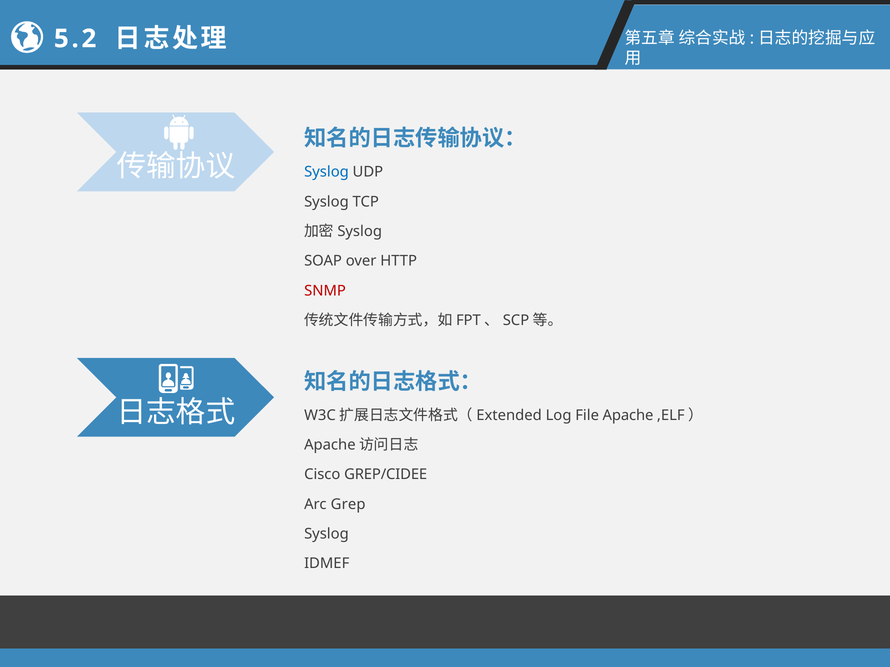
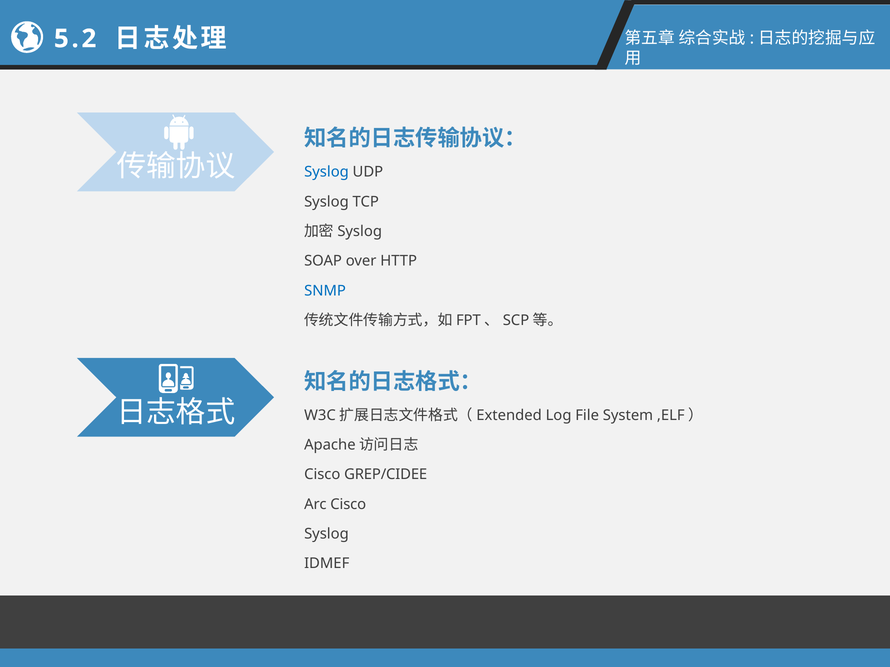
SNMP colour: red -> blue
Apache: Apache -> System
Arc Grep: Grep -> Cisco
